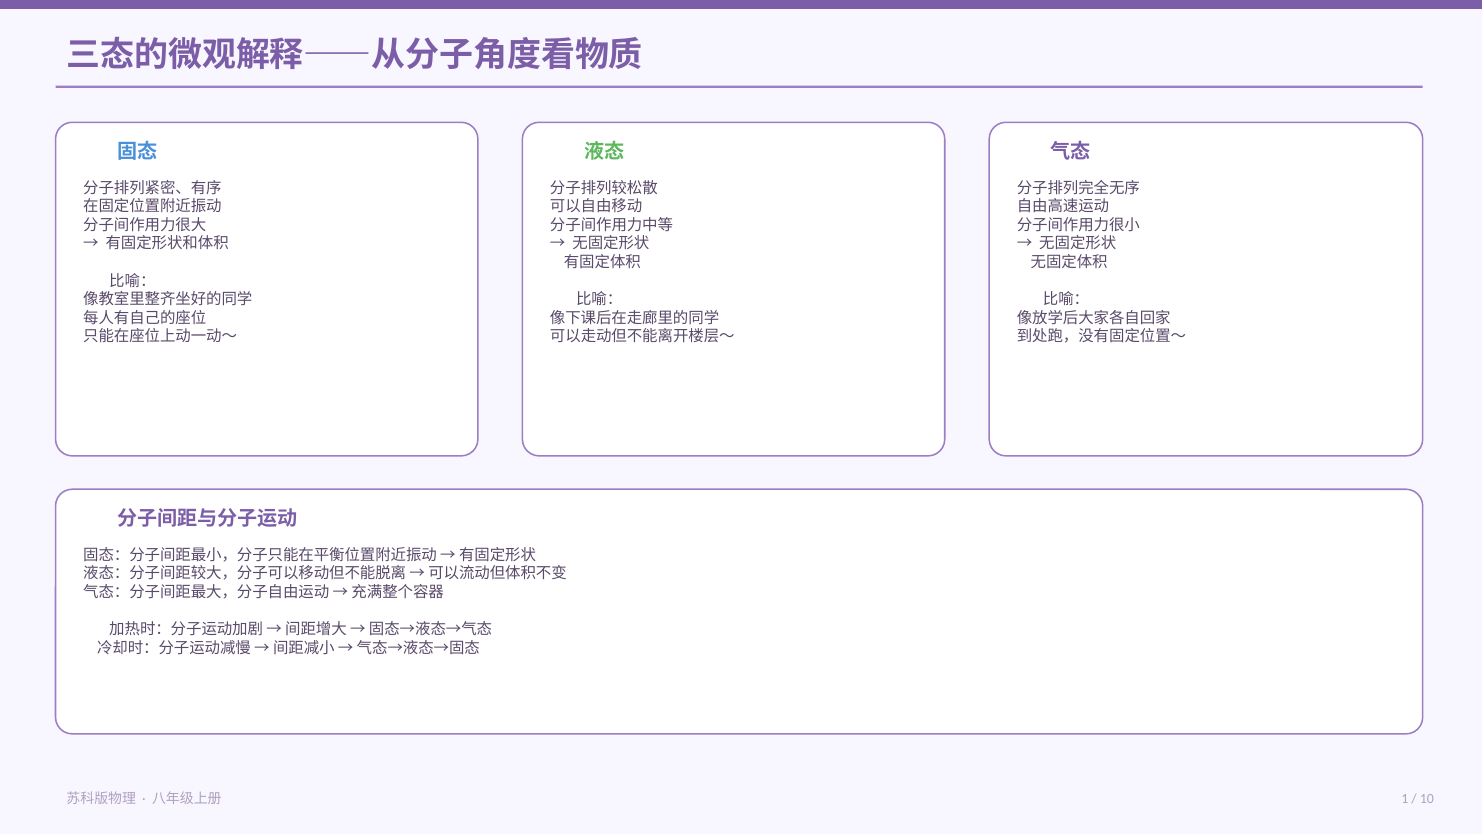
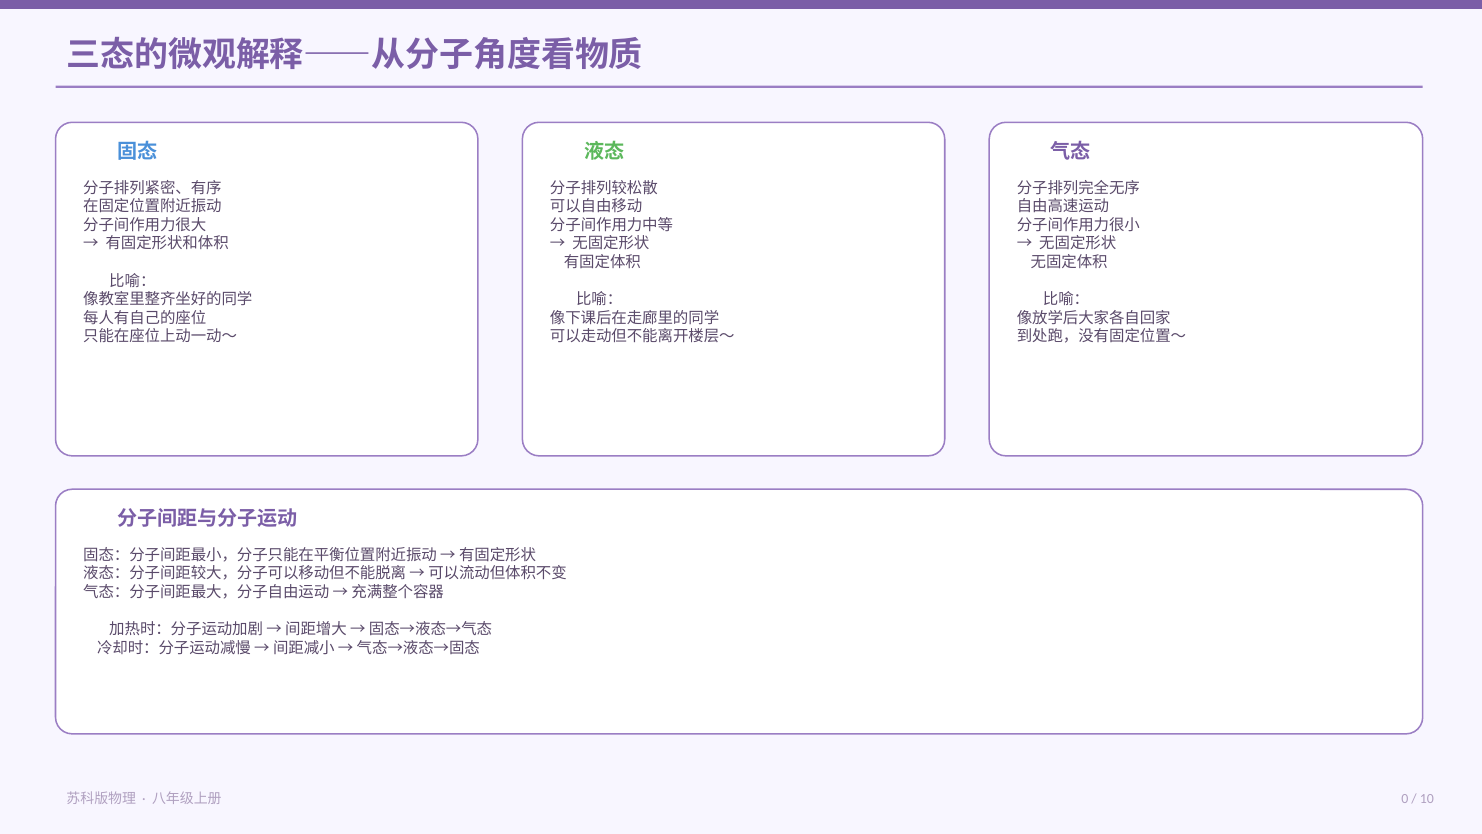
1: 1 -> 0
